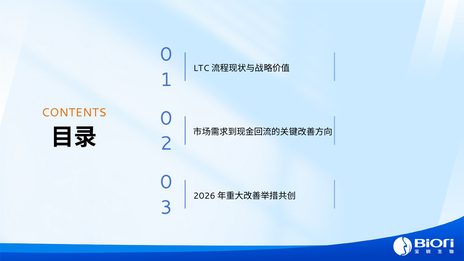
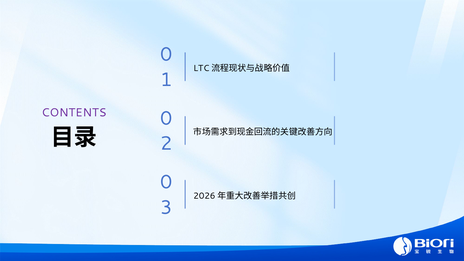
CONTENTS colour: orange -> purple
